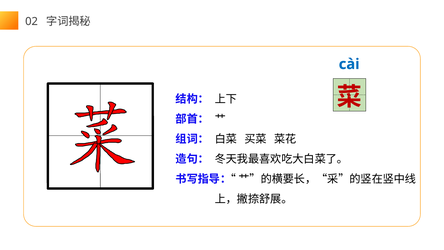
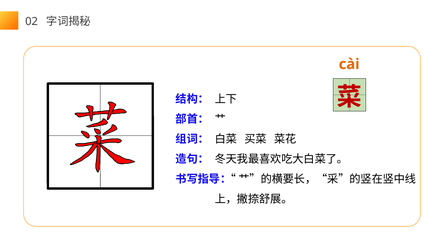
cài colour: blue -> orange
